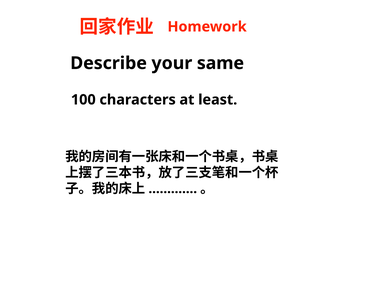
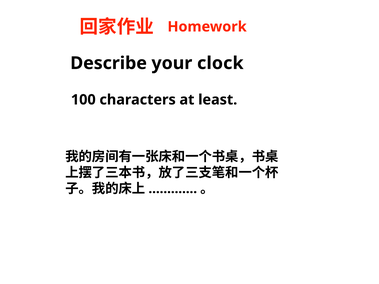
same: same -> clock
